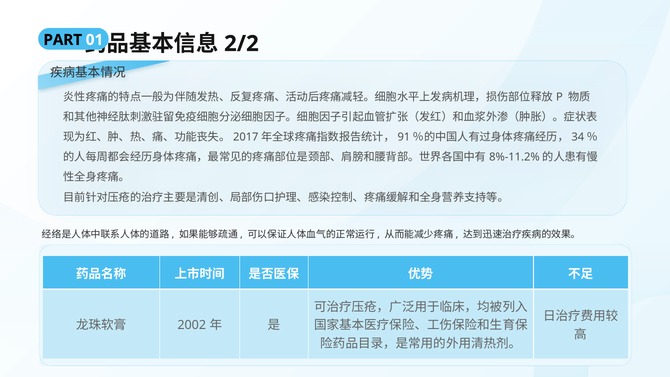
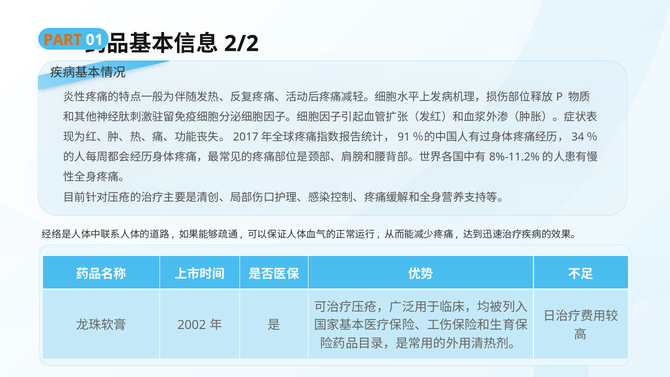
PART colour: black -> orange
